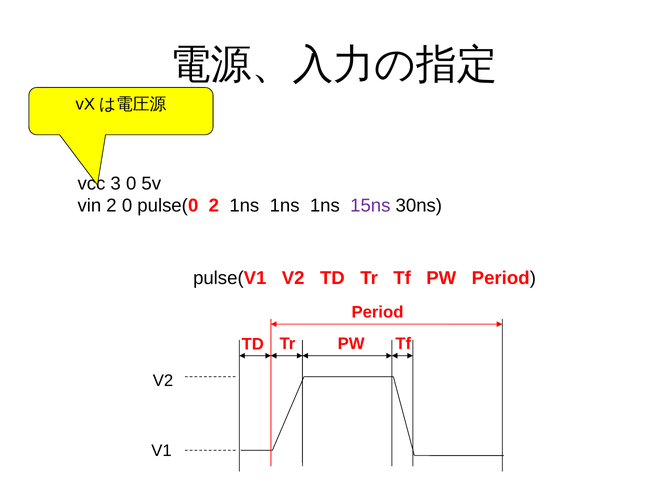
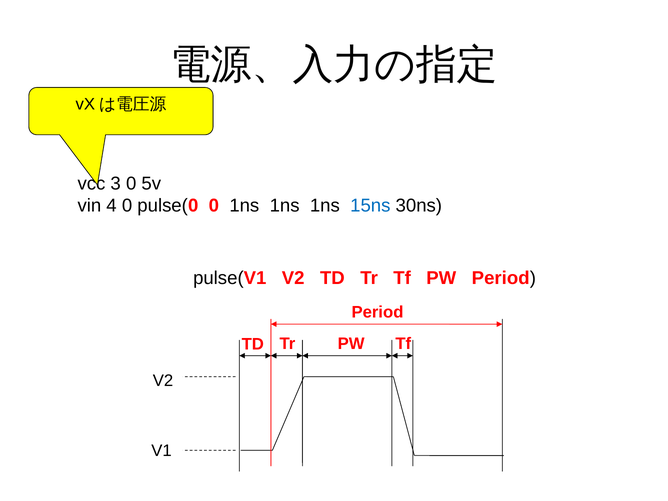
vin 2: 2 -> 4
pulse(0 2: 2 -> 0
15ns colour: purple -> blue
